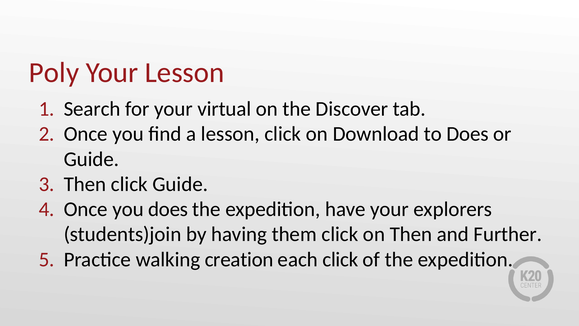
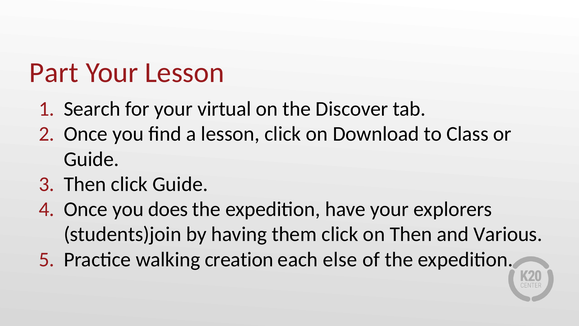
Poly: Poly -> Part
to Does: Does -> Class
Further: Further -> Various
each click: click -> else
